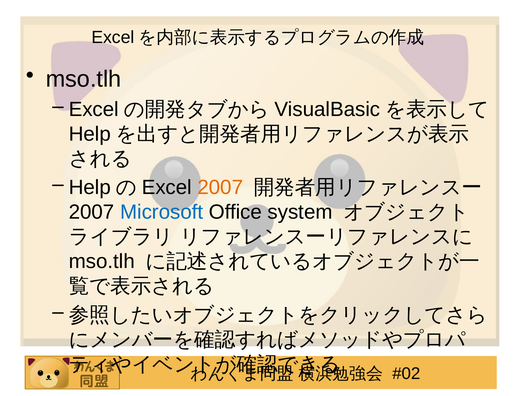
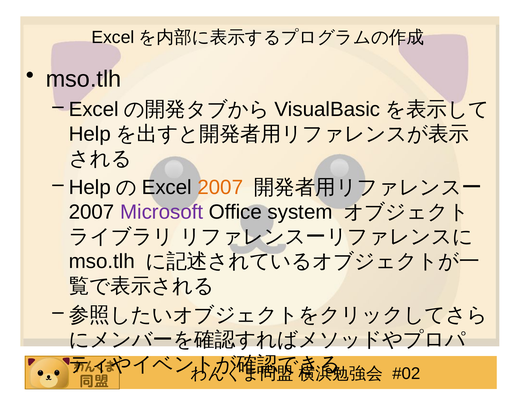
Microsoft colour: blue -> purple
